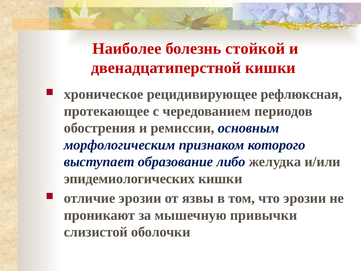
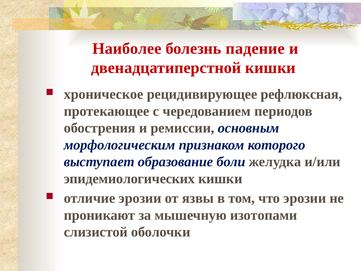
стойкой: стойкой -> падение
либо: либо -> боли
привычки: привычки -> изотопами
